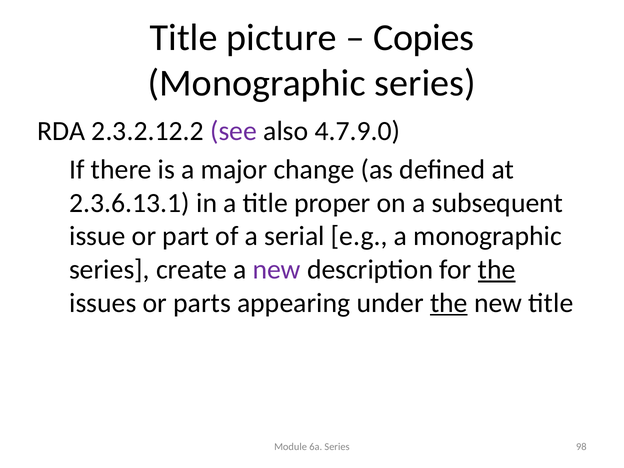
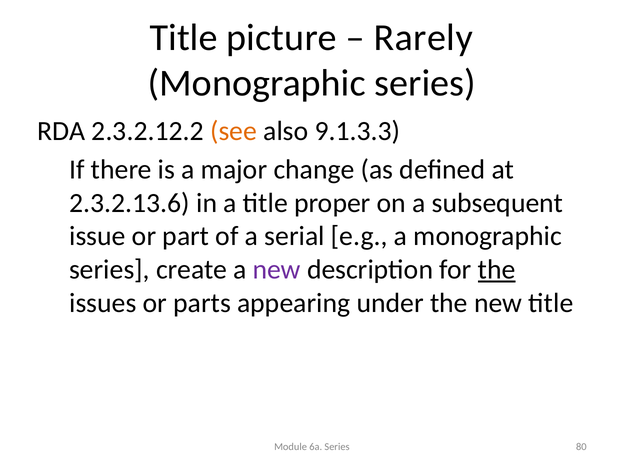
Copies: Copies -> Rarely
see colour: purple -> orange
4.7.9.0: 4.7.9.0 -> 9.1.3.3
2.3.6.13.1: 2.3.6.13.1 -> 2.3.2.13.6
the at (449, 303) underline: present -> none
98: 98 -> 80
